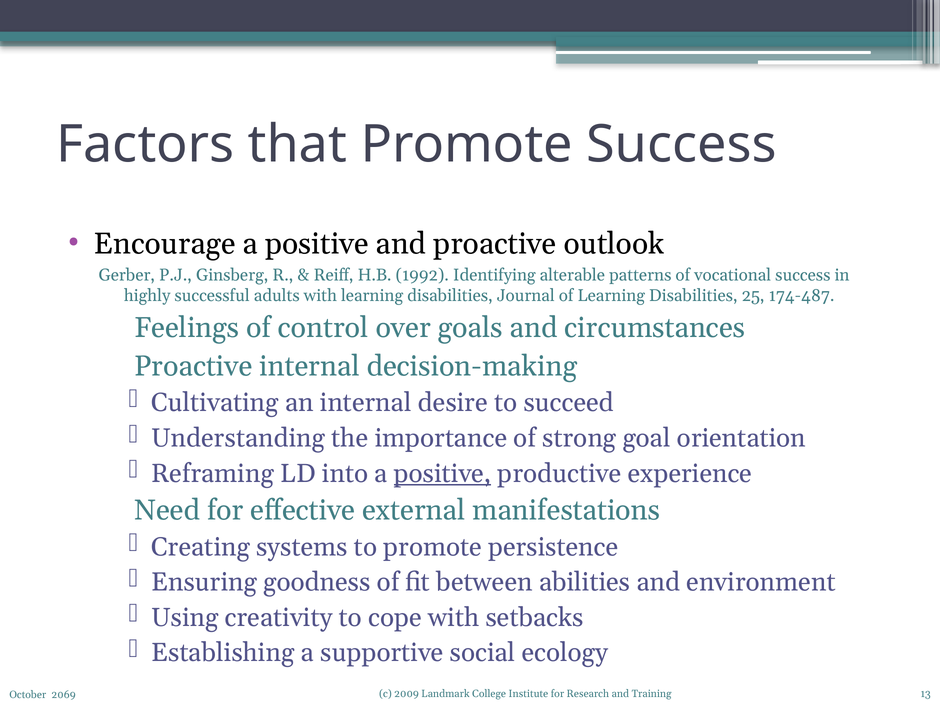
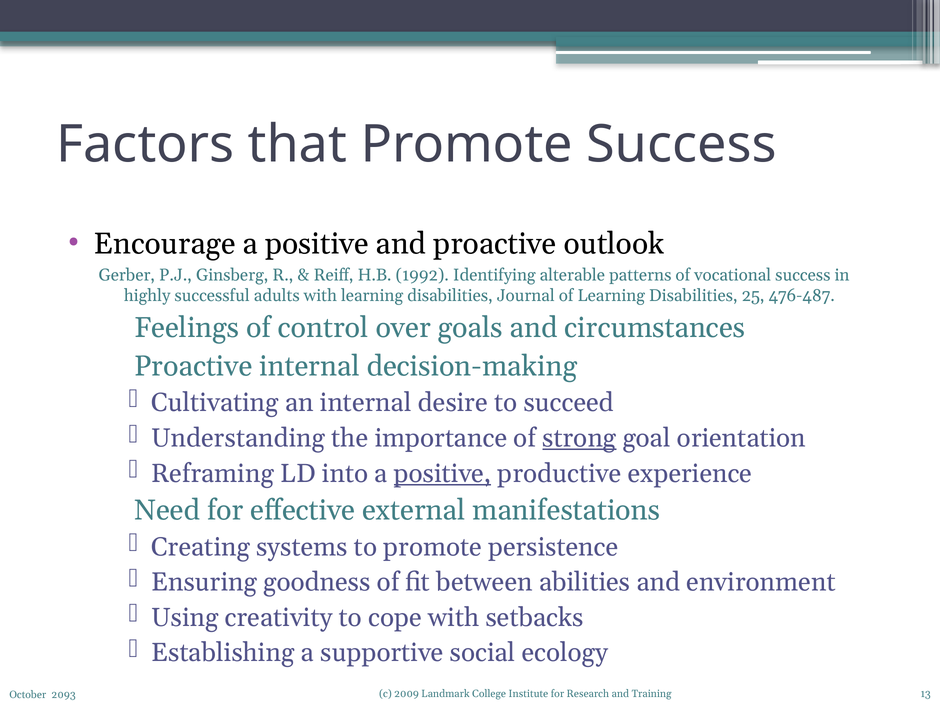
174-487: 174-487 -> 476-487
strong underline: none -> present
2069: 2069 -> 2093
